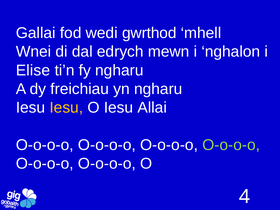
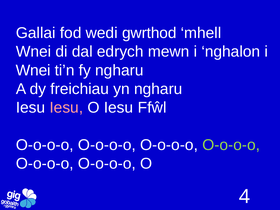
Elise at (33, 70): Elise -> Wnei
Iesu at (66, 108) colour: yellow -> pink
Allai: Allai -> Ffŵl
